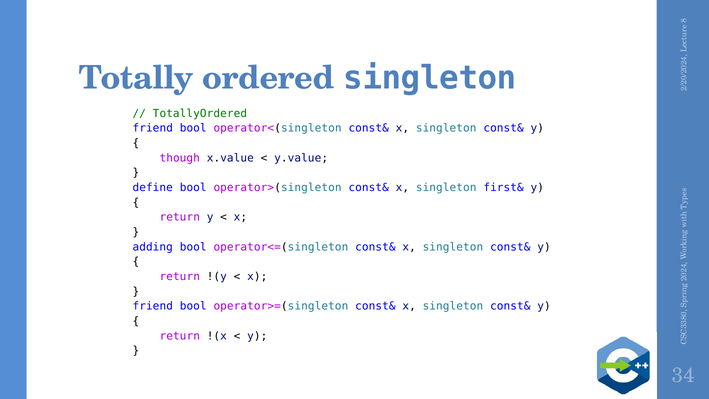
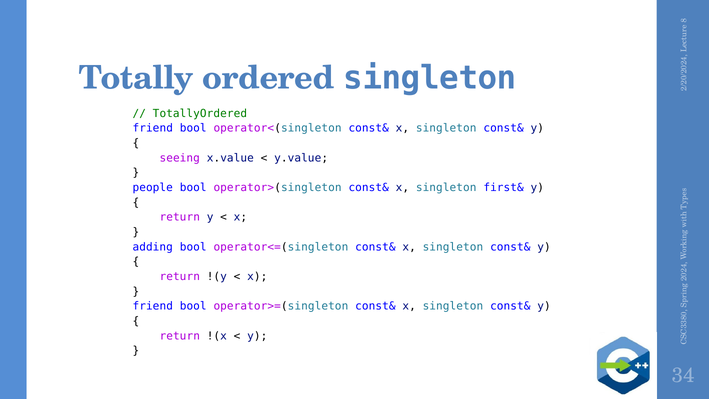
though: though -> seeing
define: define -> people
